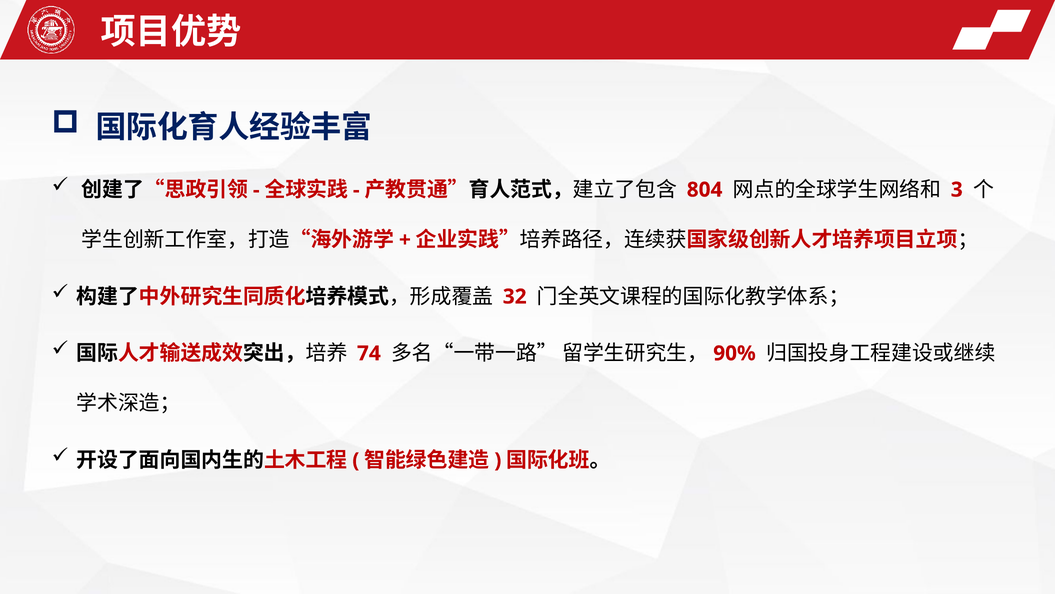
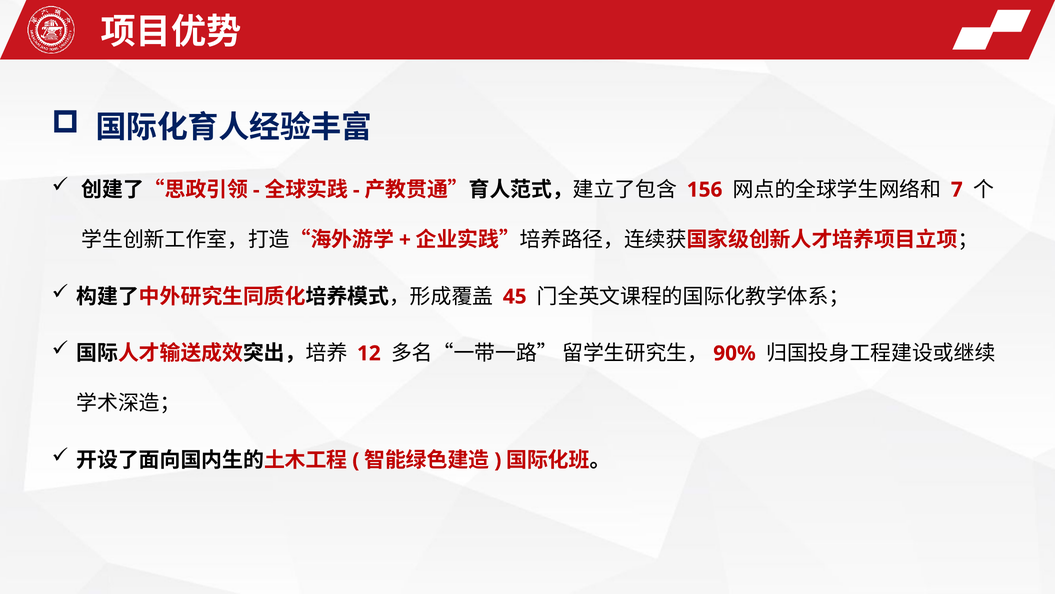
804: 804 -> 156
3: 3 -> 7
32: 32 -> 45
74: 74 -> 12
